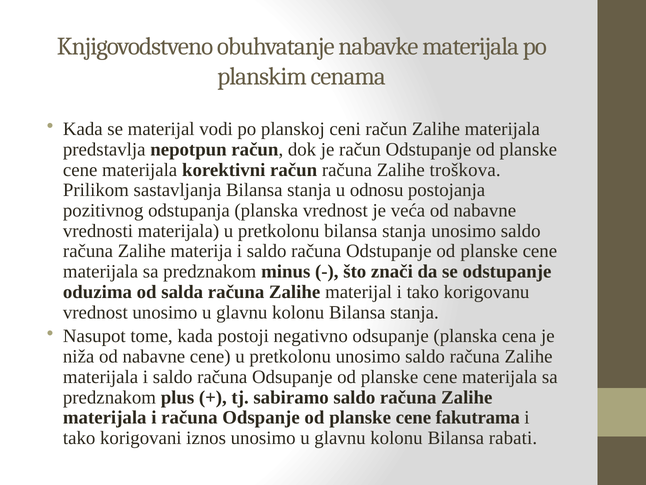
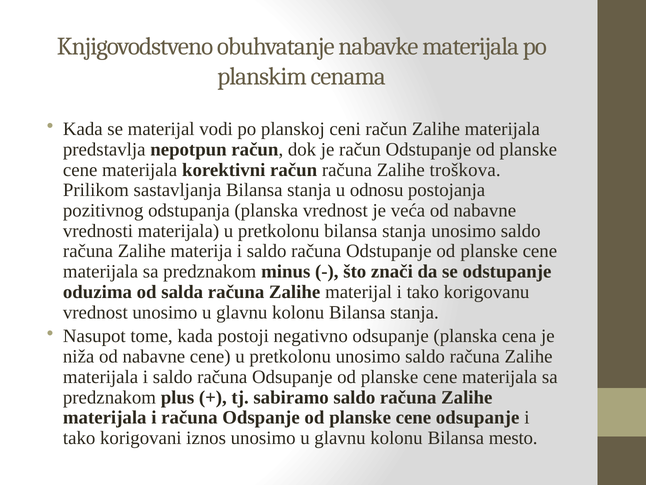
cene fakutrama: fakutrama -> odsupanje
rabati: rabati -> mesto
